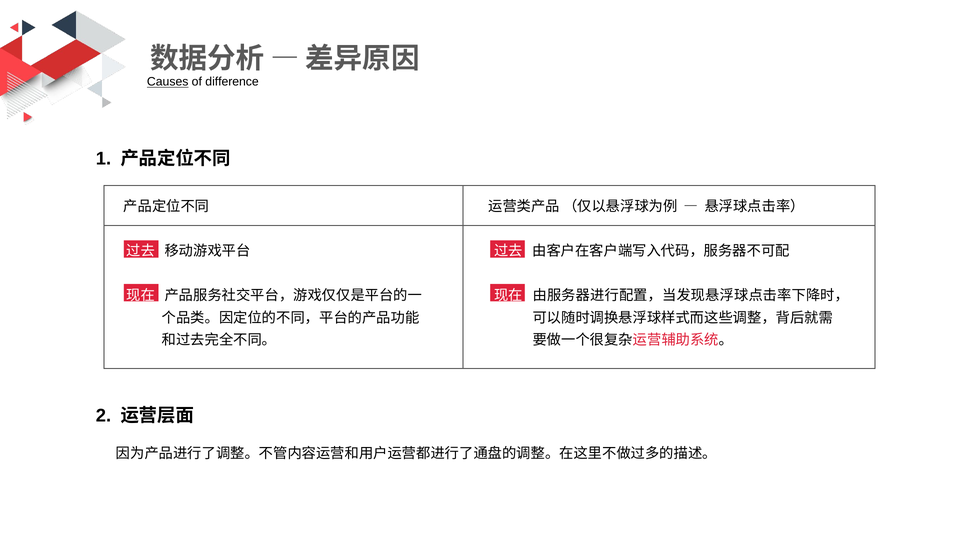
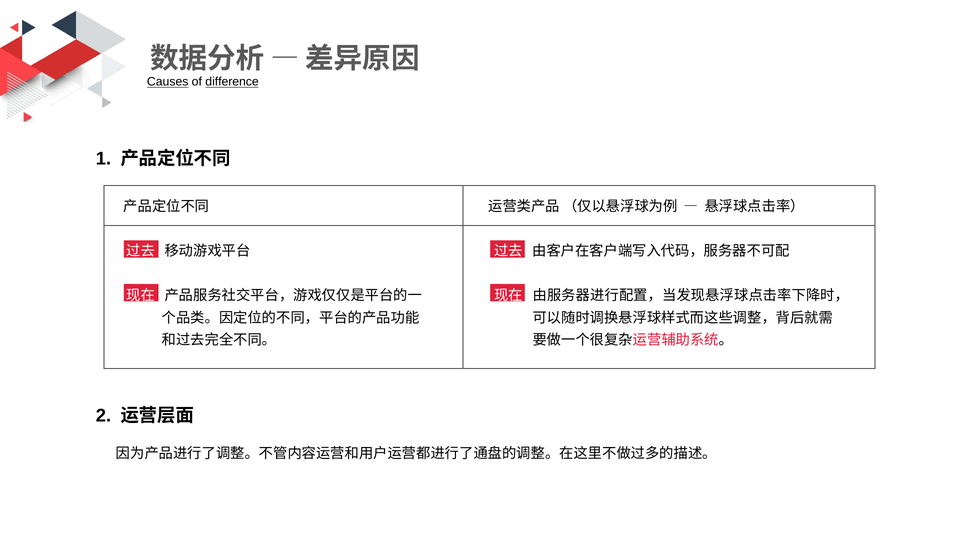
difference underline: none -> present
